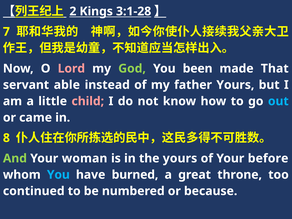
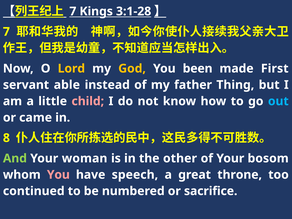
2 at (73, 11): 2 -> 7
Lord colour: pink -> yellow
God colour: light green -> yellow
That: That -> First
father Yours: Yours -> Thing
the yours: yours -> other
before: before -> bosom
You at (58, 175) colour: light blue -> pink
burned: burned -> speech
because: because -> sacrifice
